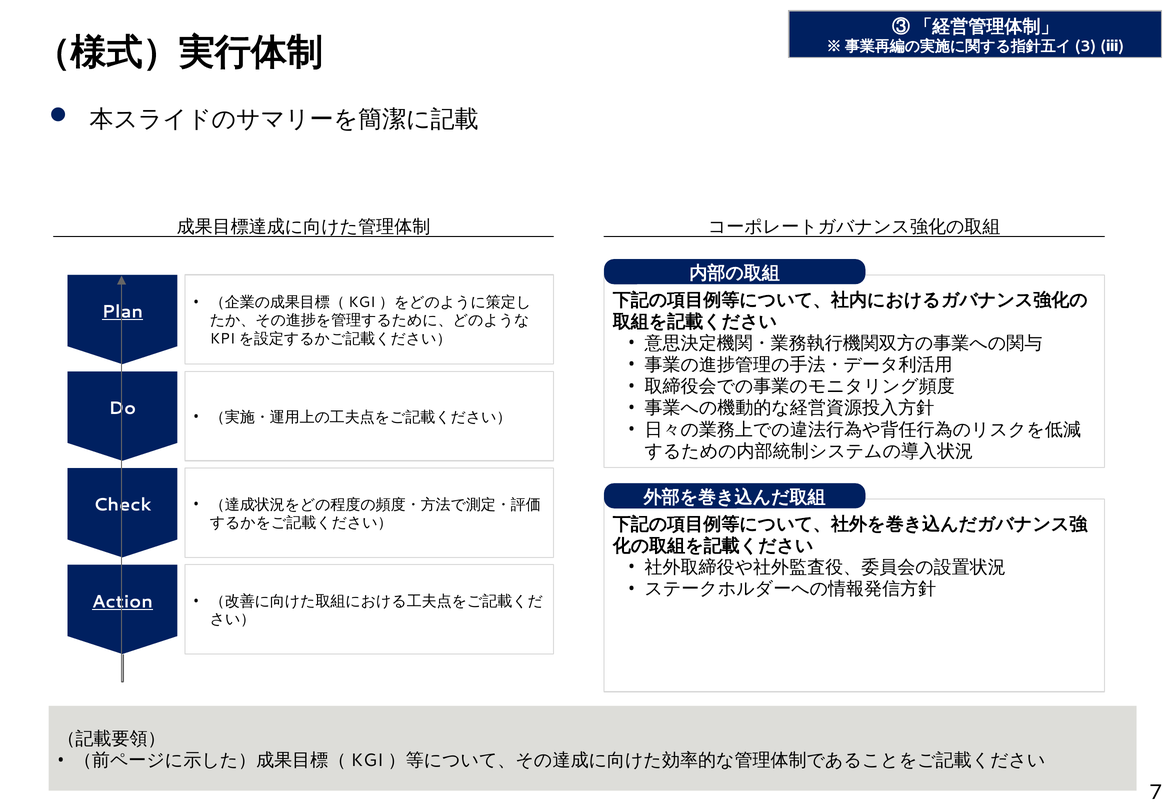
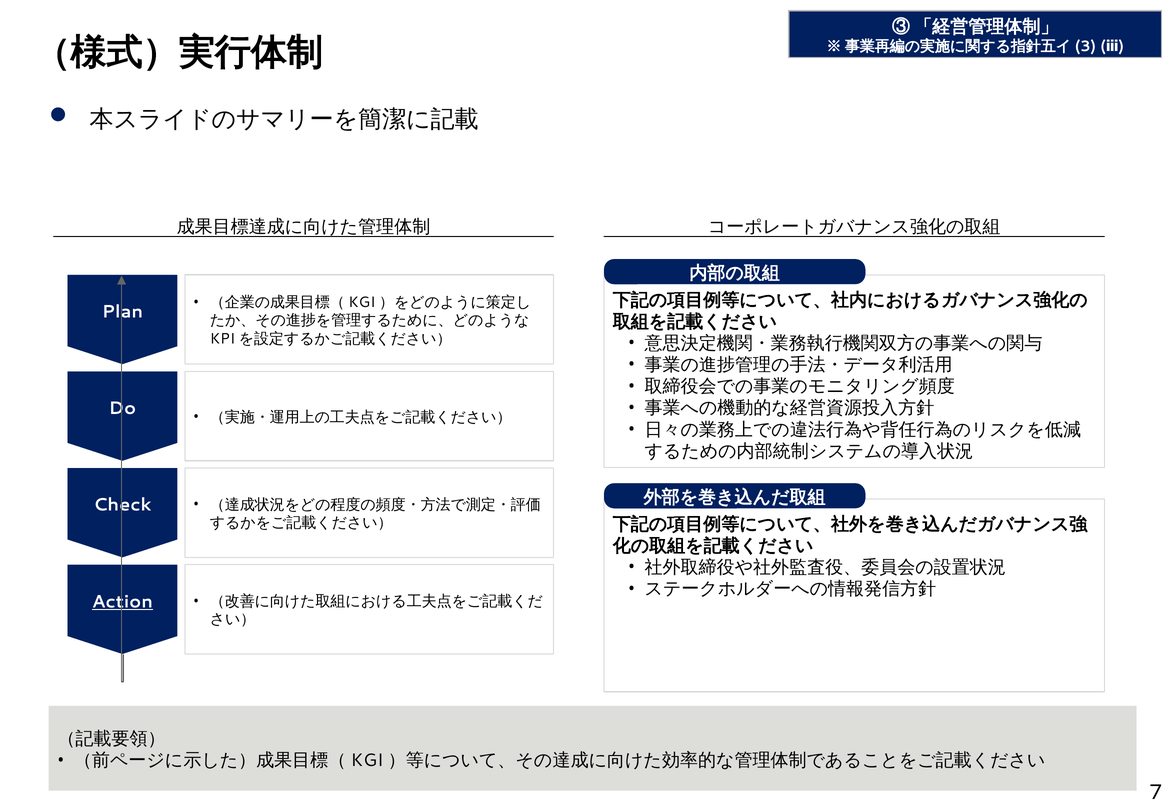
Plan underline: present -> none
